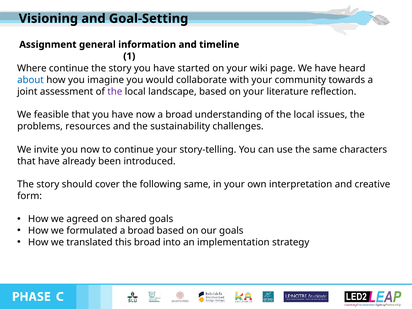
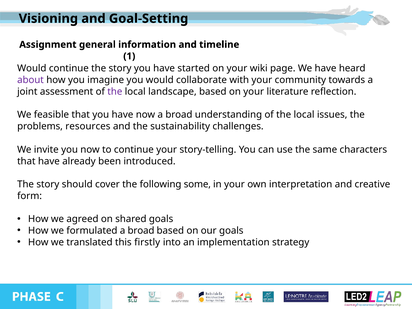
Where at (32, 68): Where -> Would
about colour: blue -> purple
following same: same -> some
this broad: broad -> firstly
